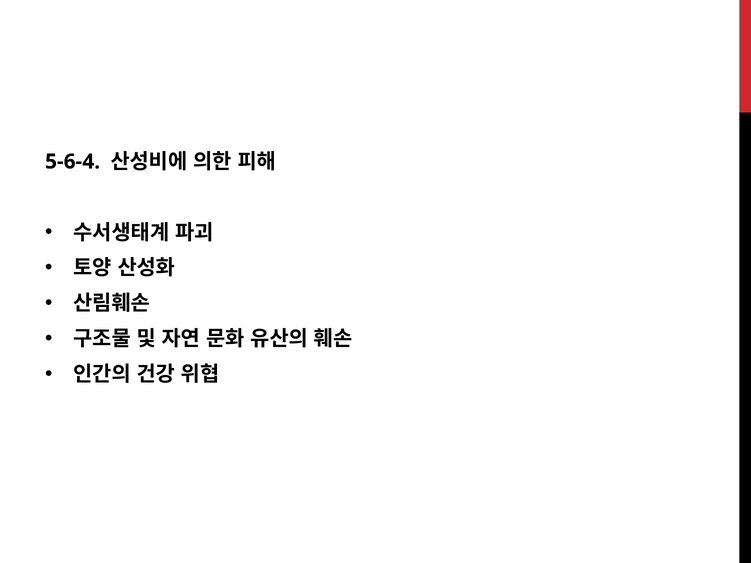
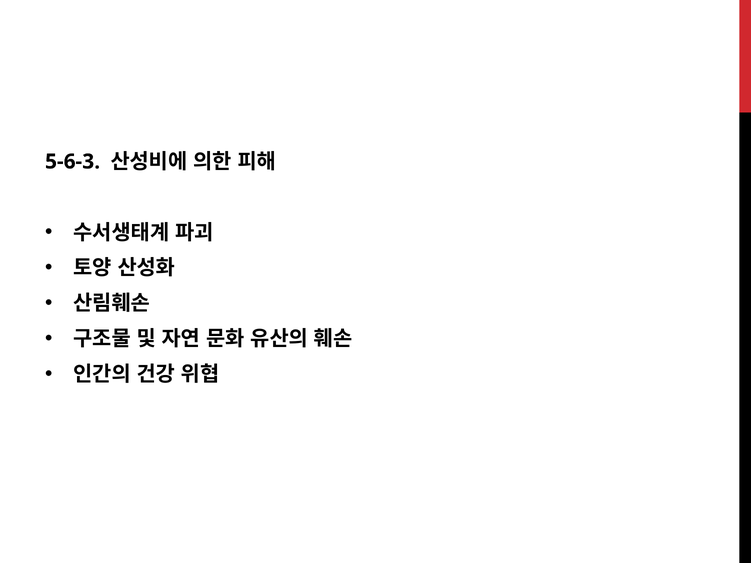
5-6-4: 5-6-4 -> 5-6-3
